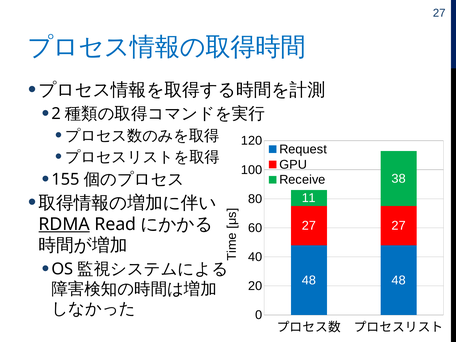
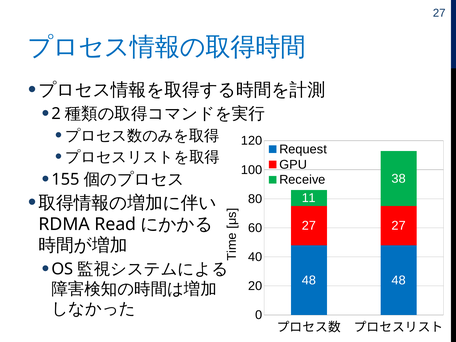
RDMA underline: present -> none
